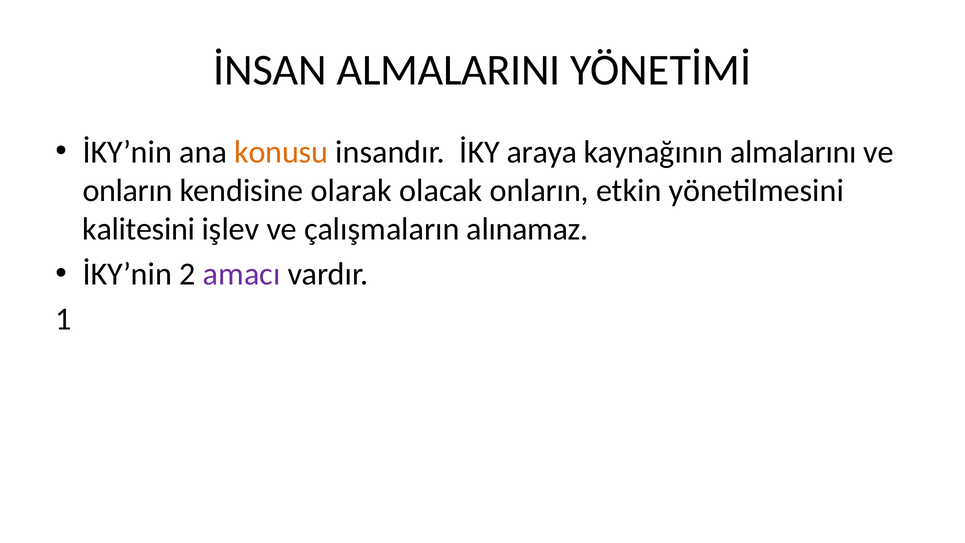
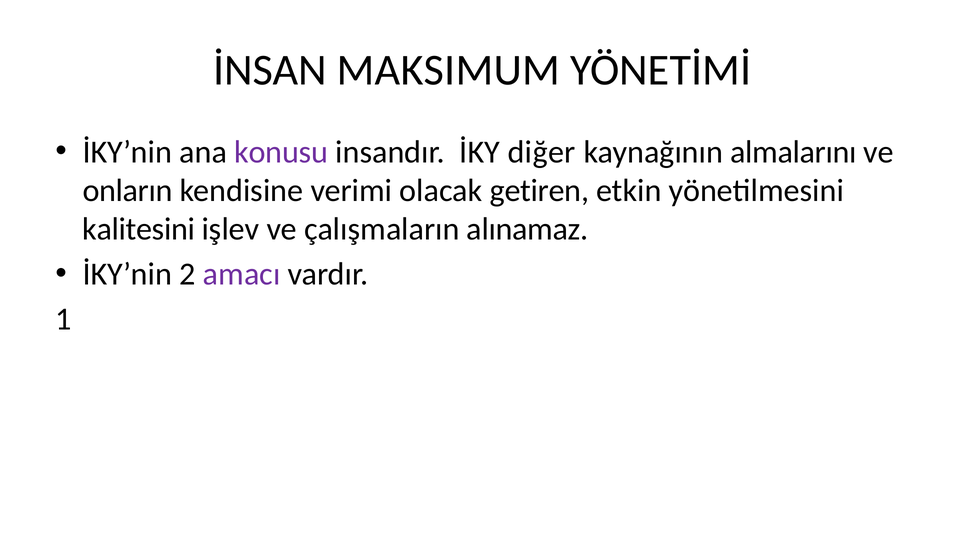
ALMALARINI: ALMALARINI -> MAKSIMUM
konusu colour: orange -> purple
araya: araya -> diğer
olarak: olarak -> verimi
olacak onların: onların -> getiren
